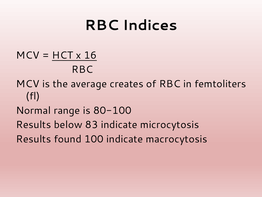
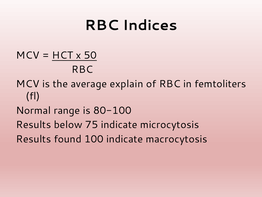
16: 16 -> 50
creates: creates -> explain
83: 83 -> 75
